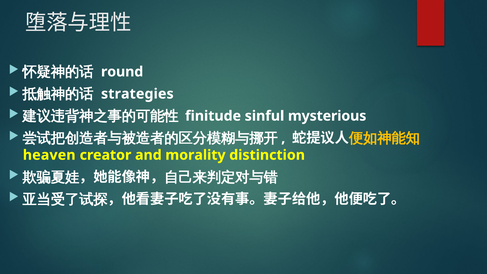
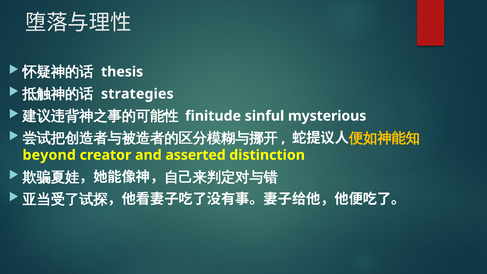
round: round -> thesis
heaven: heaven -> beyond
morality: morality -> asserted
